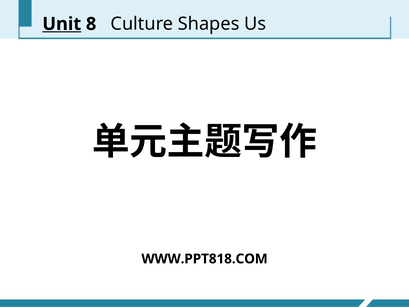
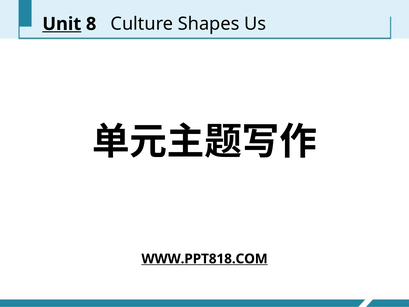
WWW.PPT818.COM underline: none -> present
